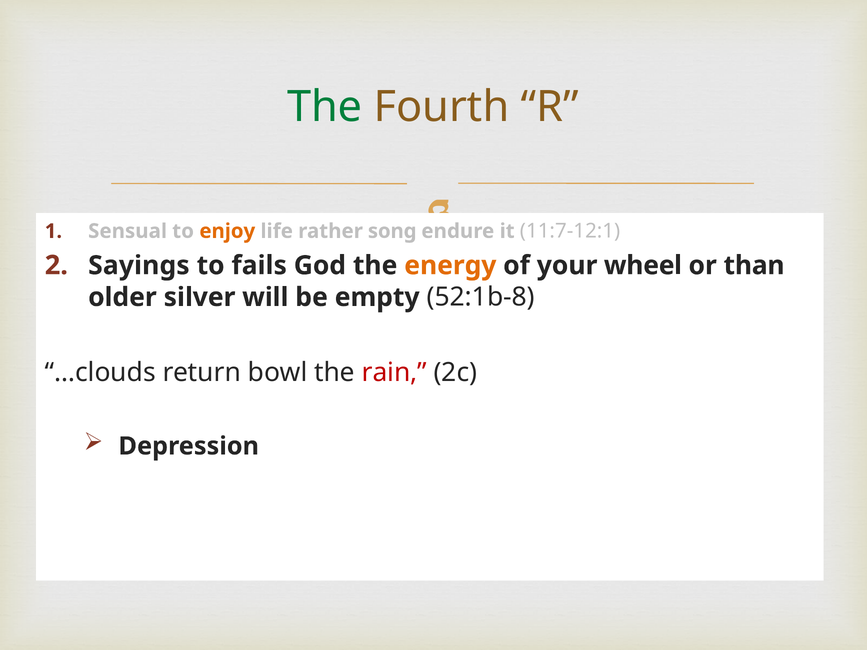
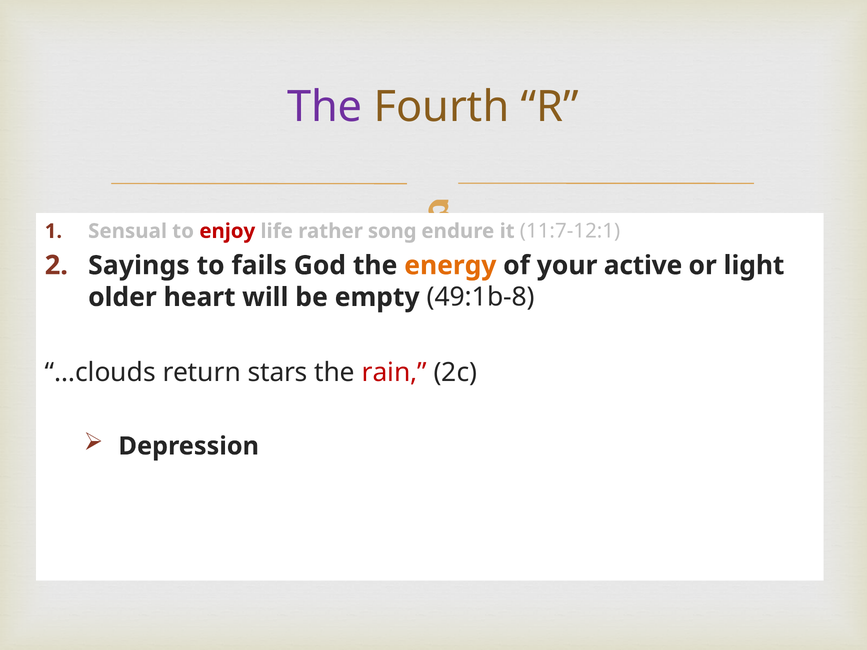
The at (325, 107) colour: green -> purple
enjoy colour: orange -> red
wheel: wheel -> active
than: than -> light
silver: silver -> heart
52:1b-8: 52:1b-8 -> 49:1b-8
bowl: bowl -> stars
